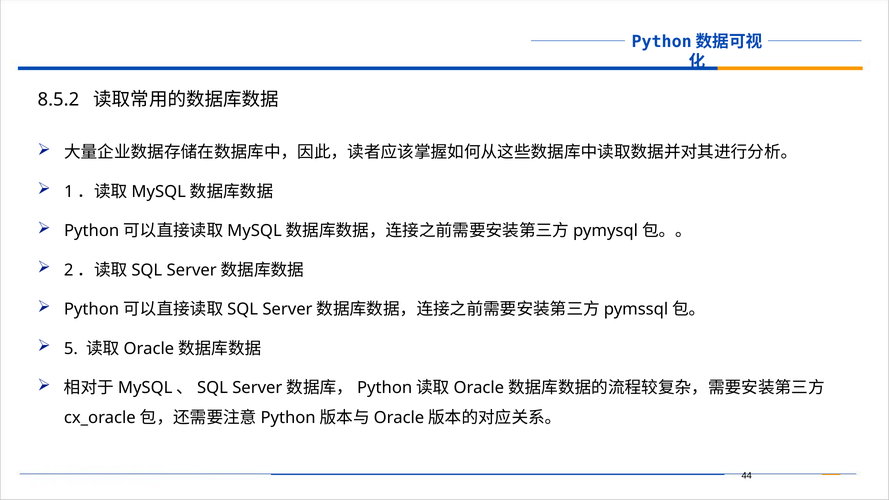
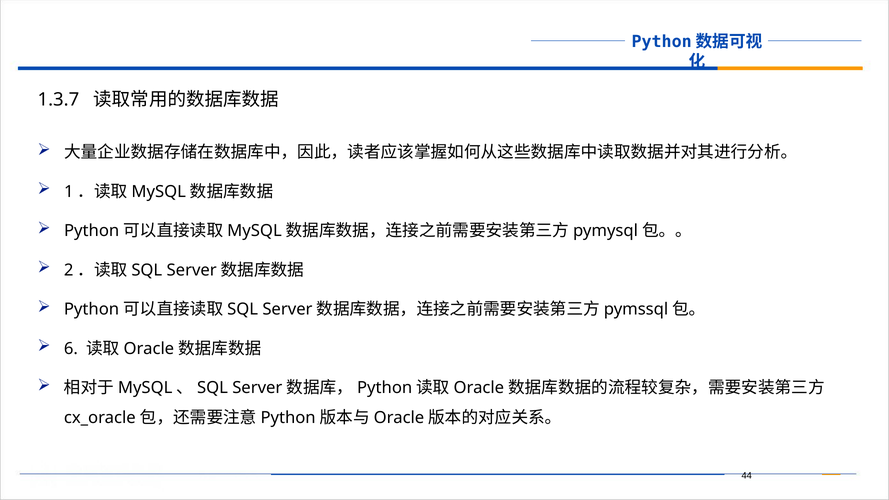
8.5.2: 8.5.2 -> 1.3.7
5: 5 -> 6
